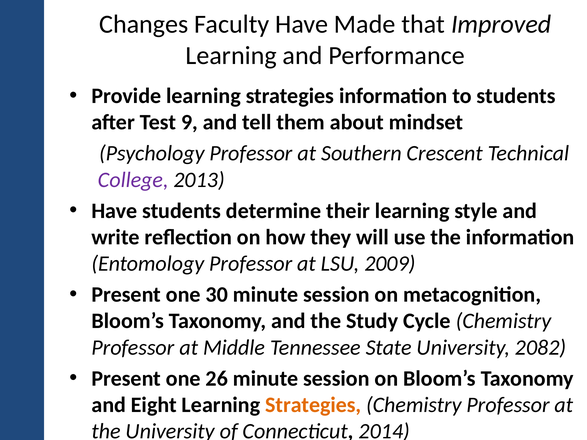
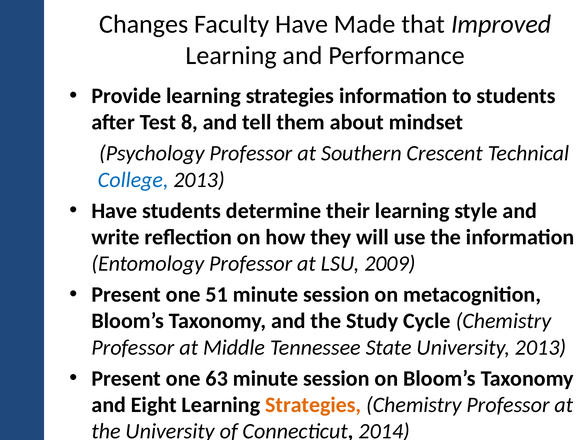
9: 9 -> 8
College colour: purple -> blue
30: 30 -> 51
University 2082: 2082 -> 2013
26: 26 -> 63
